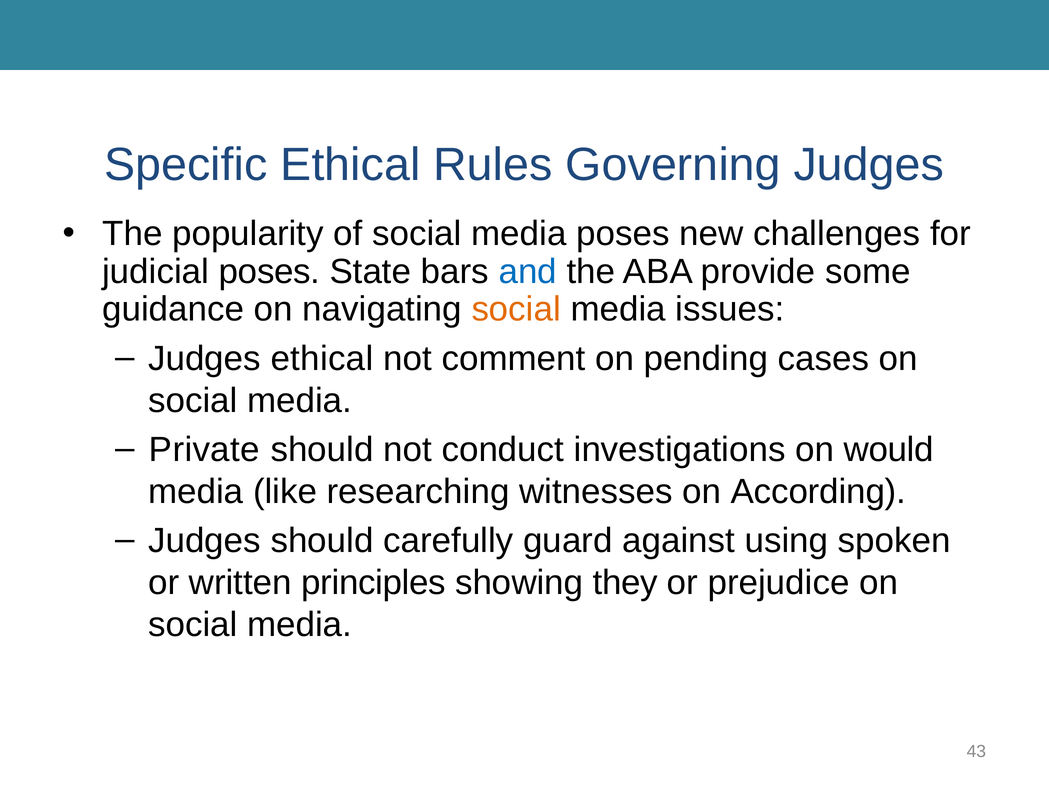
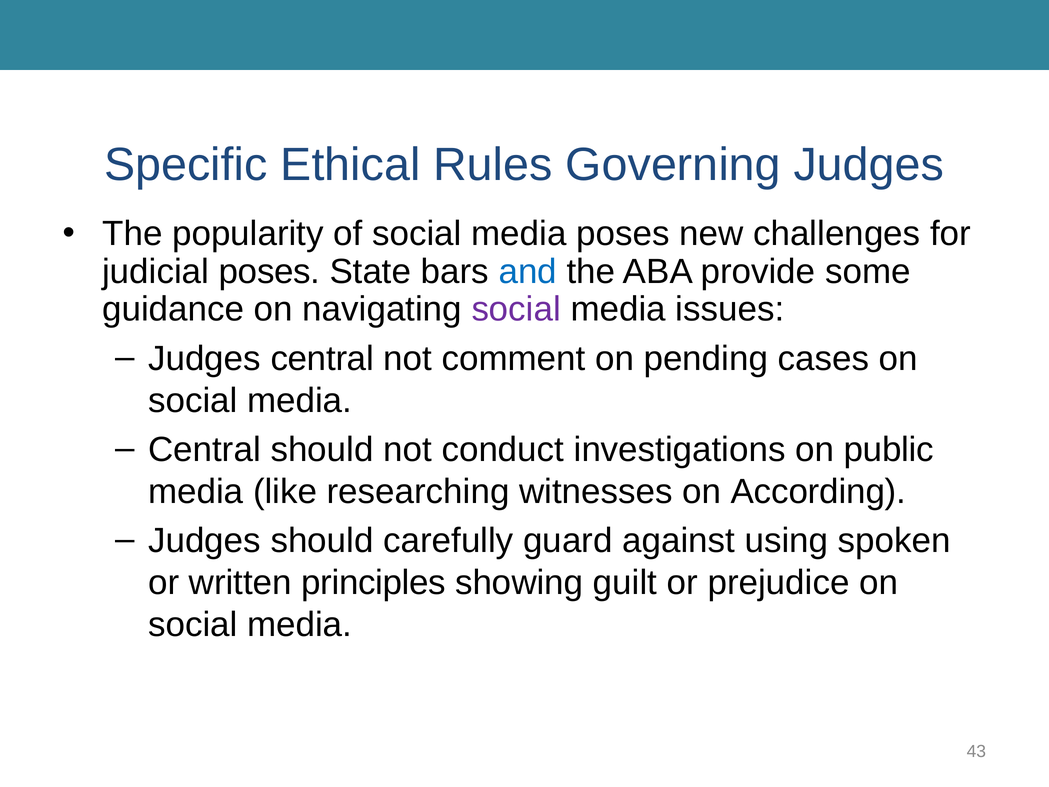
social at (516, 309) colour: orange -> purple
Judges ethical: ethical -> central
Private at (204, 450): Private -> Central
would: would -> public
they: they -> guilt
